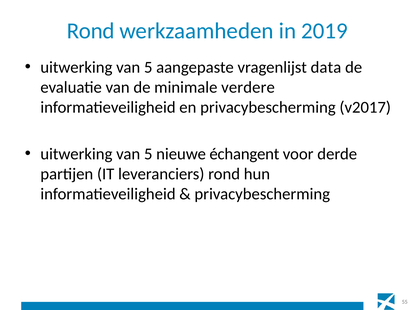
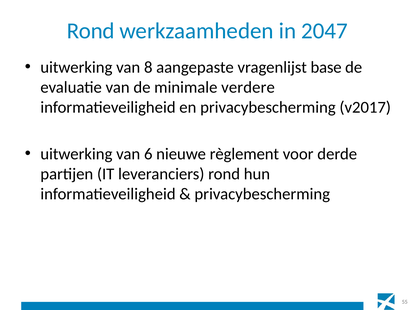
2019: 2019 -> 2047
5 at (148, 67): 5 -> 8
data: data -> base
5 at (148, 154): 5 -> 6
échangent: échangent -> règlement
